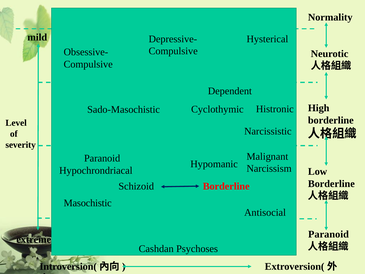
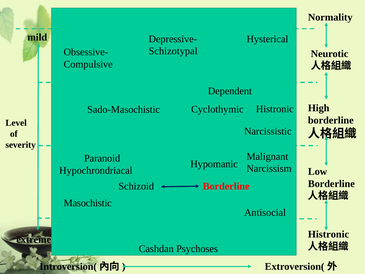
Compulsive at (173, 51): Compulsive -> Schizotypal
Paranoid at (329, 234): Paranoid -> Histronic
